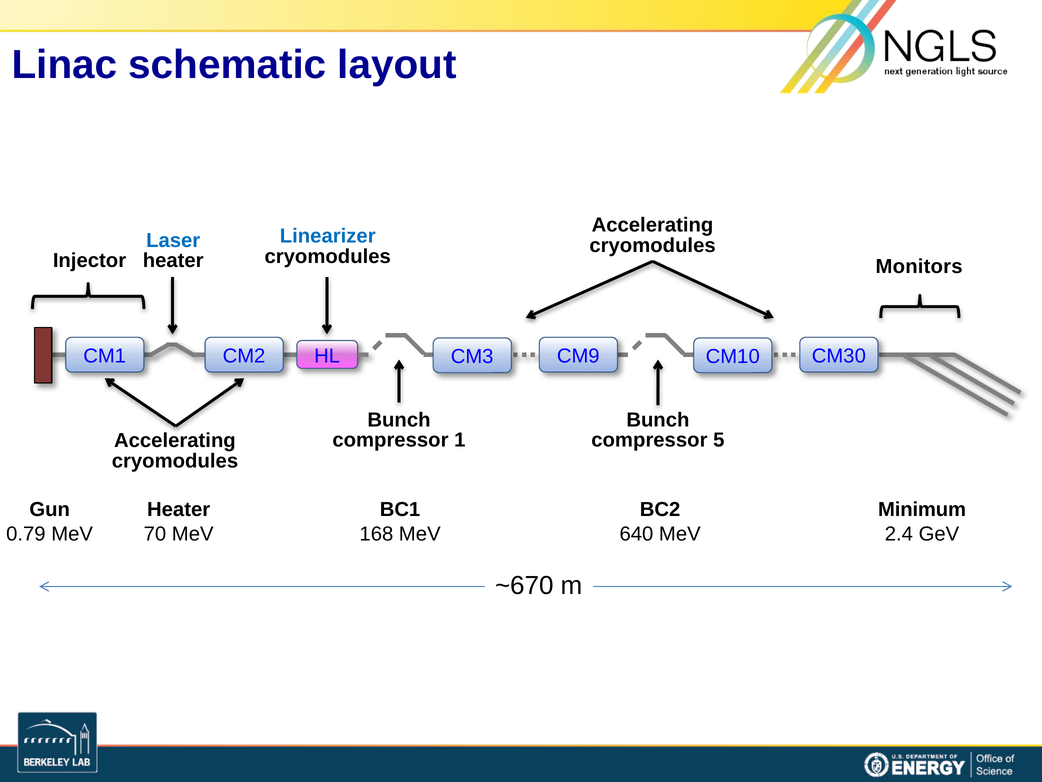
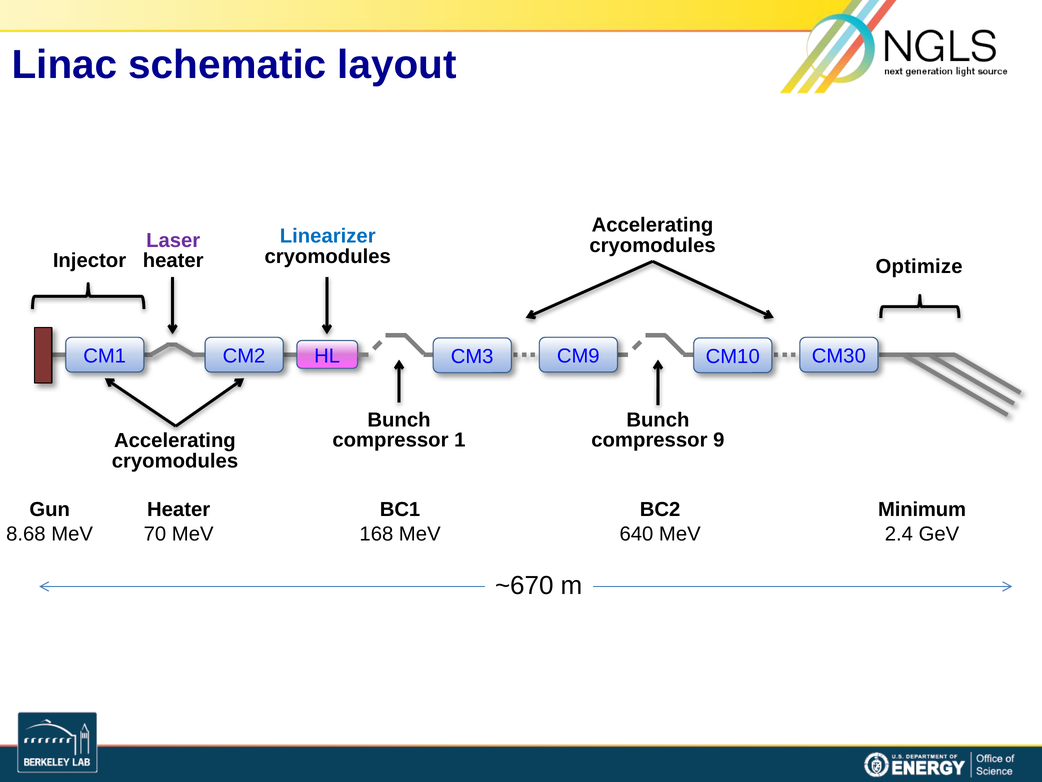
Laser colour: blue -> purple
Monitors: Monitors -> Optimize
5: 5 -> 9
0.79: 0.79 -> 8.68
